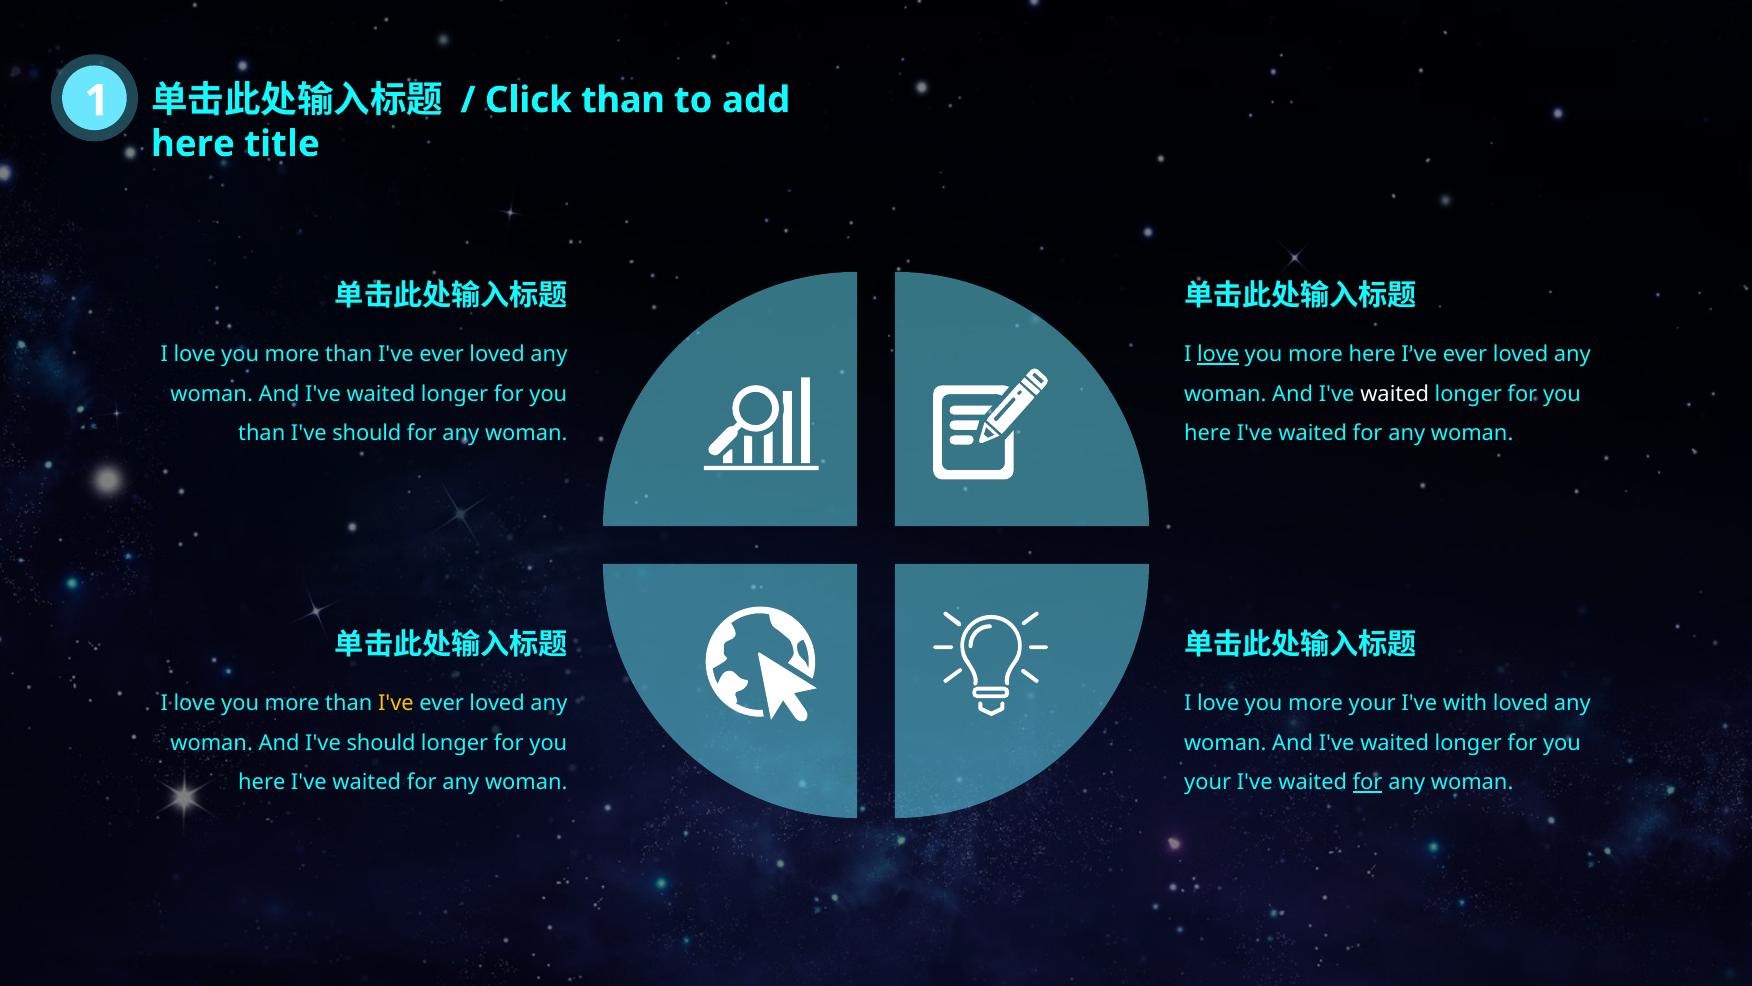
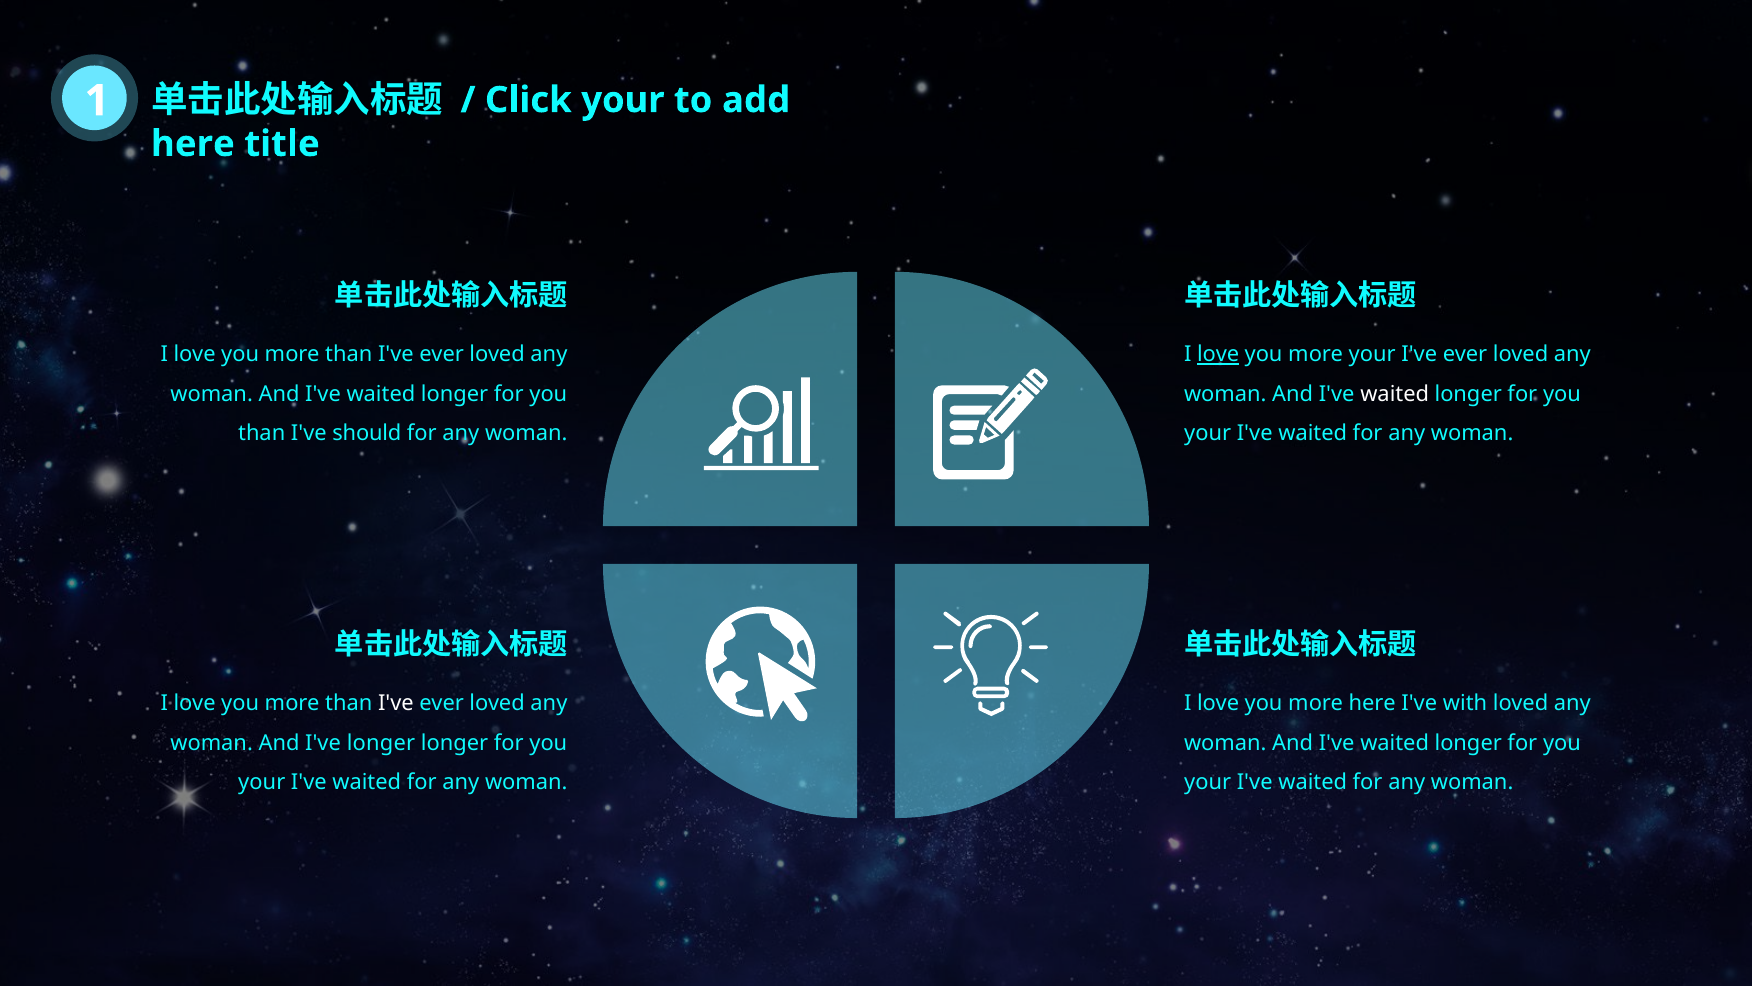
Click than: than -> your
more here: here -> your
here at (1208, 433): here -> your
I've at (396, 703) colour: yellow -> white
more your: your -> here
And I've should: should -> longer
here at (262, 782): here -> your
for at (1368, 782) underline: present -> none
